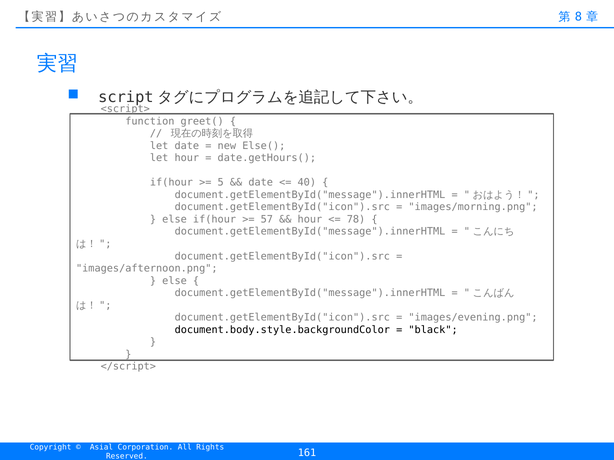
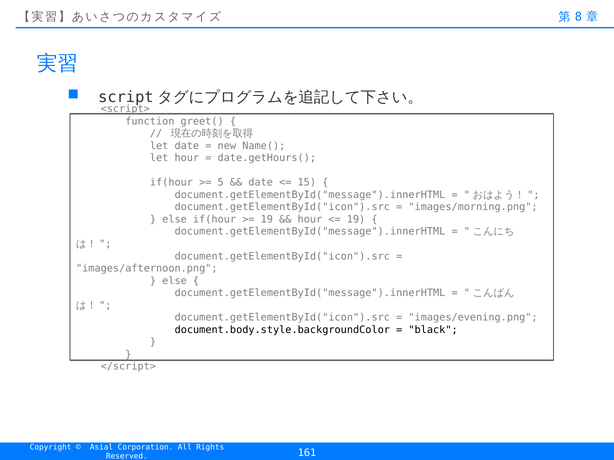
Else(: Else( -> Name(
40: 40 -> 15
57 at (267, 220): 57 -> 19
78 at (356, 220): 78 -> 19
